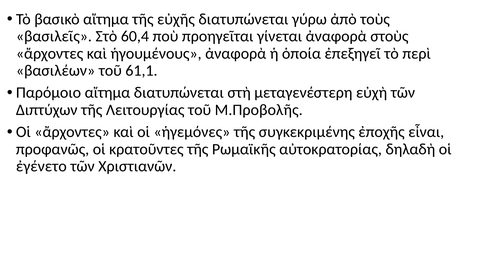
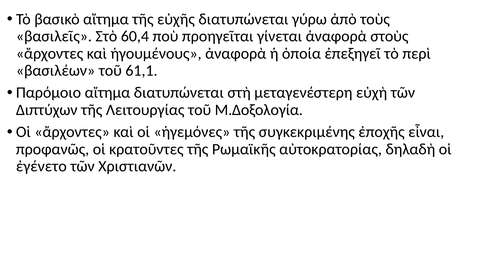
Μ.Προβολῆς: Μ.Προβολῆς -> Μ.Δοξολογία
